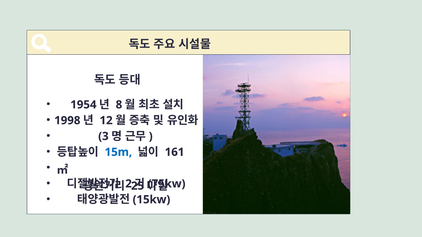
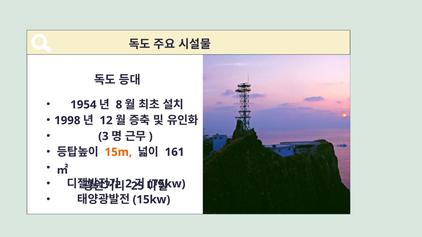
15m colour: blue -> orange
